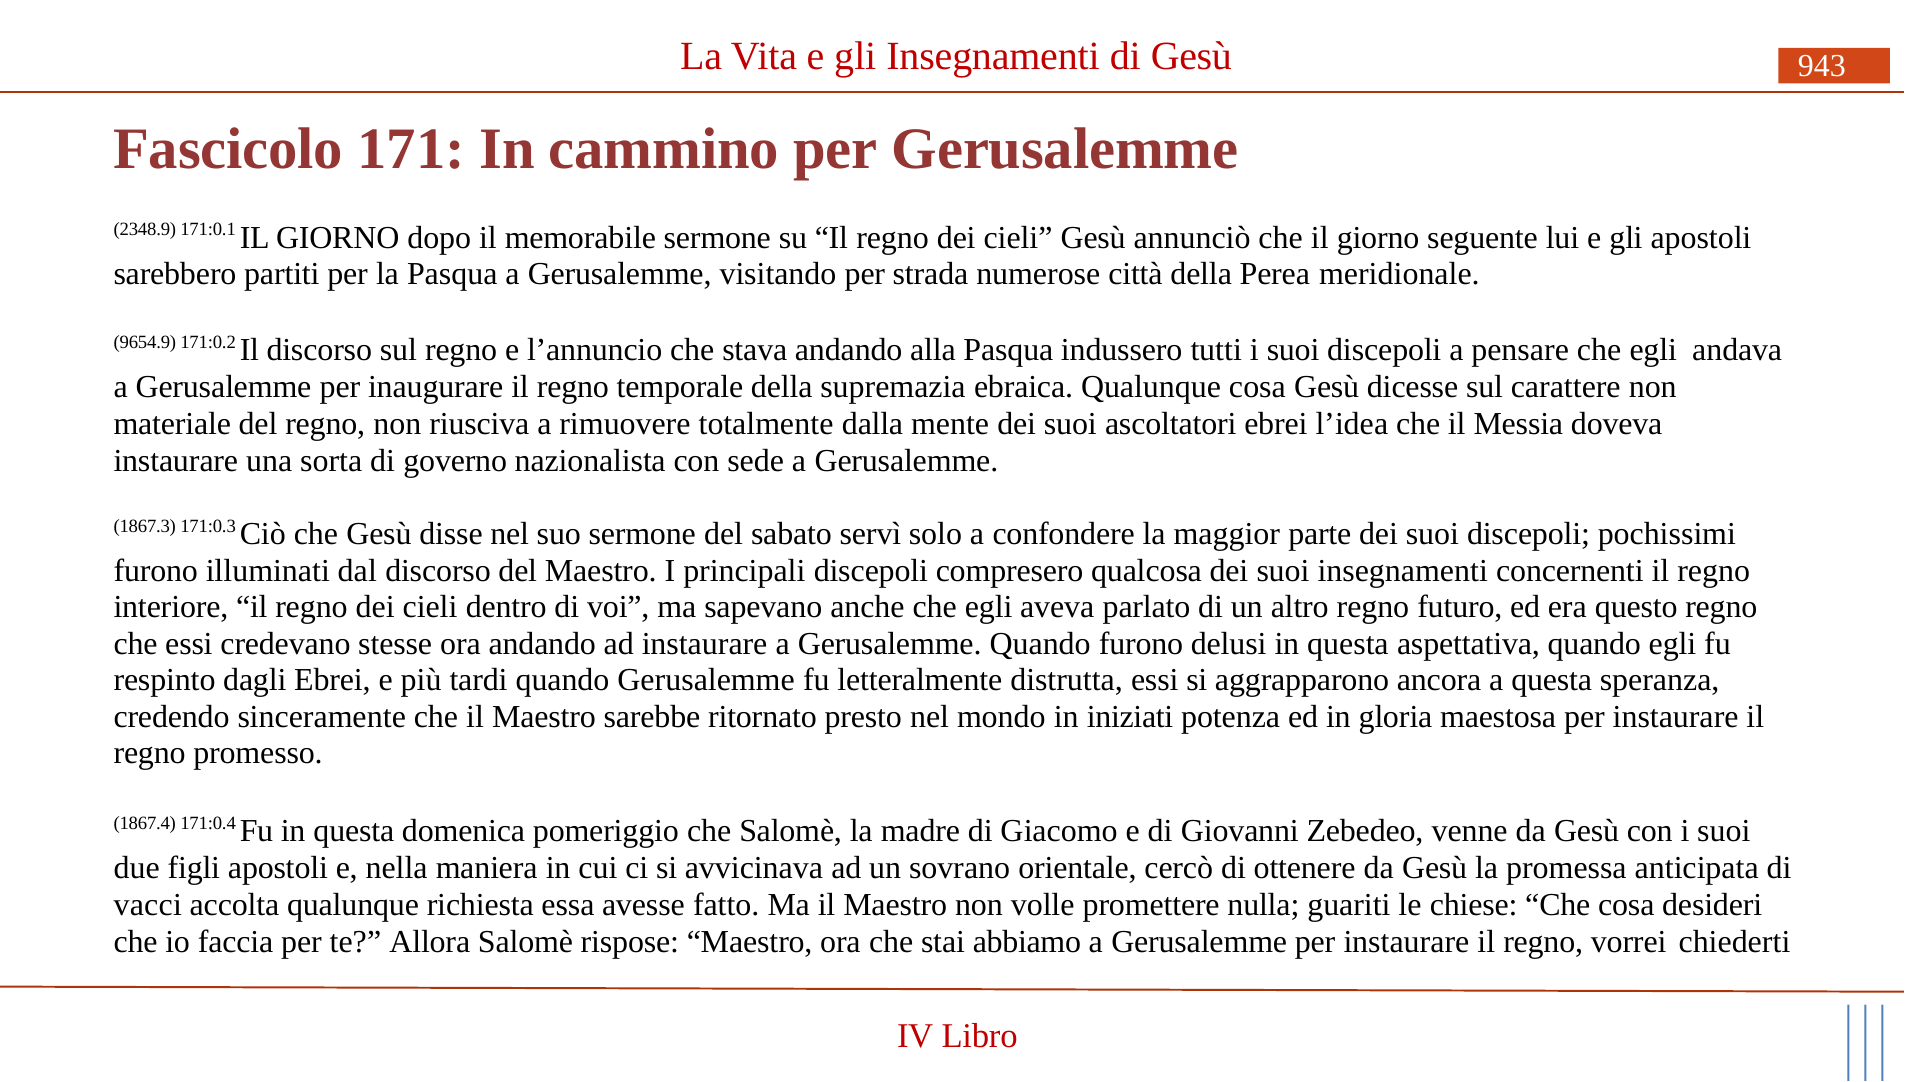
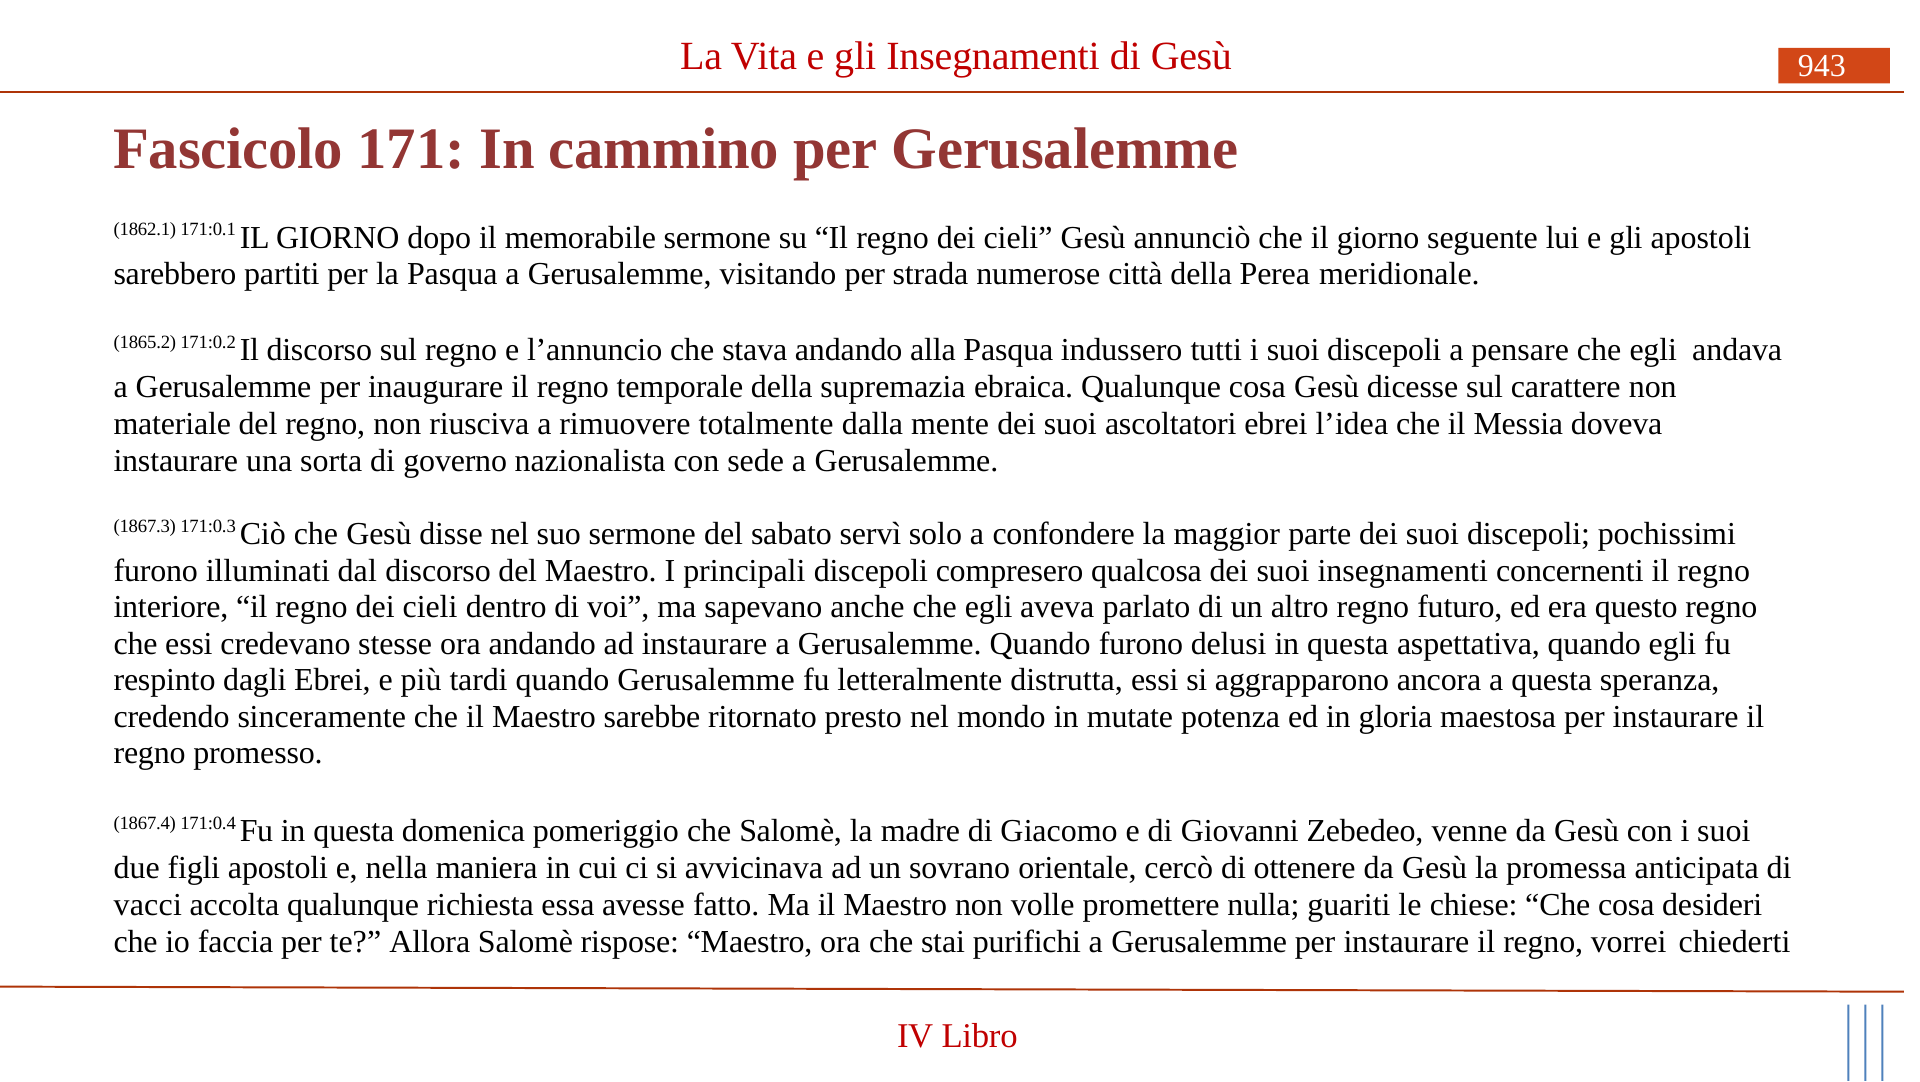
2348.9: 2348.9 -> 1862.1
9654.9: 9654.9 -> 1865.2
iniziati: iniziati -> mutate
abbiamo: abbiamo -> purifichi
